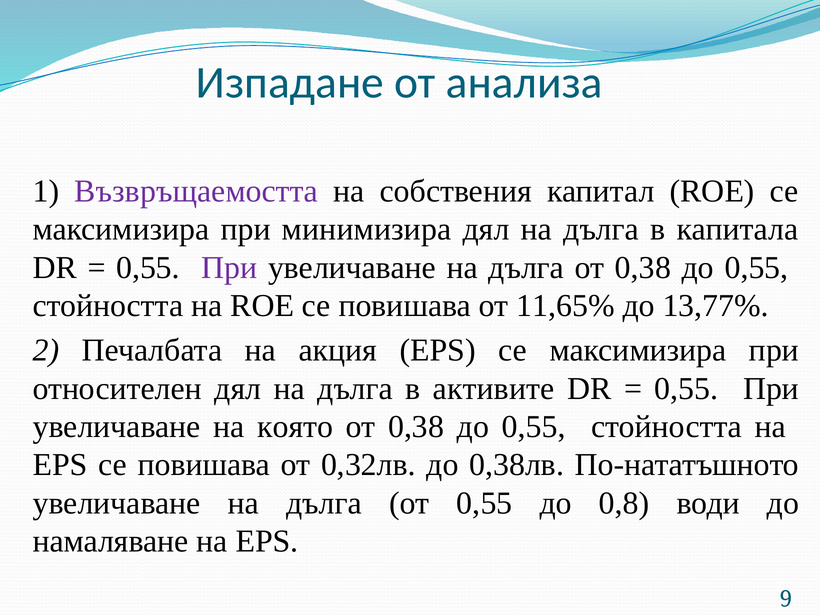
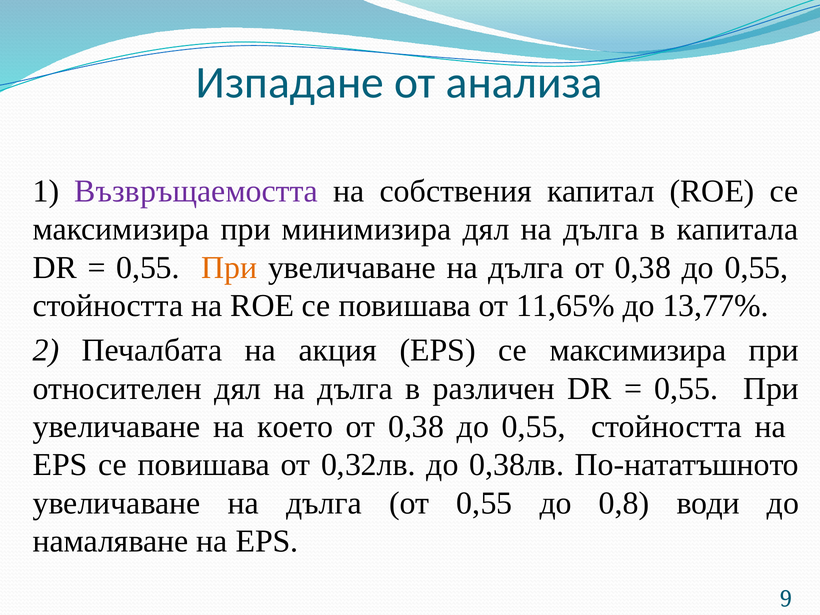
При at (229, 268) colour: purple -> orange
активите: активите -> различен
която: която -> което
